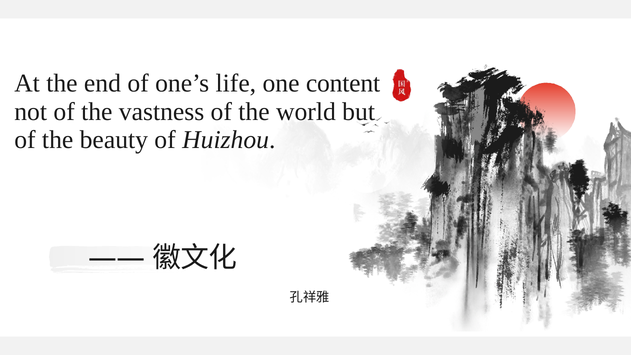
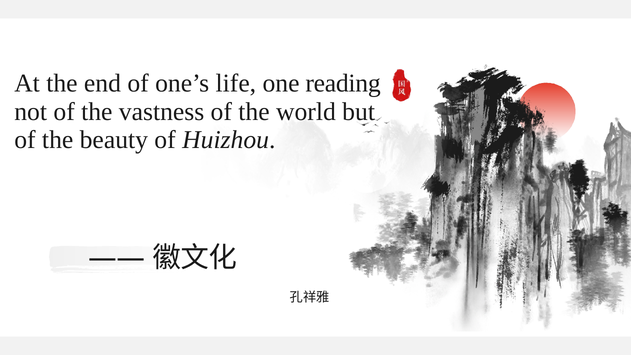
content: content -> reading
